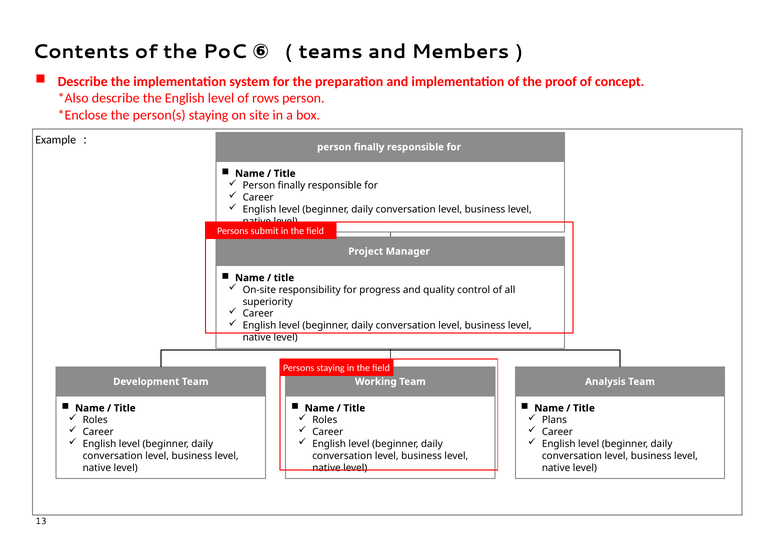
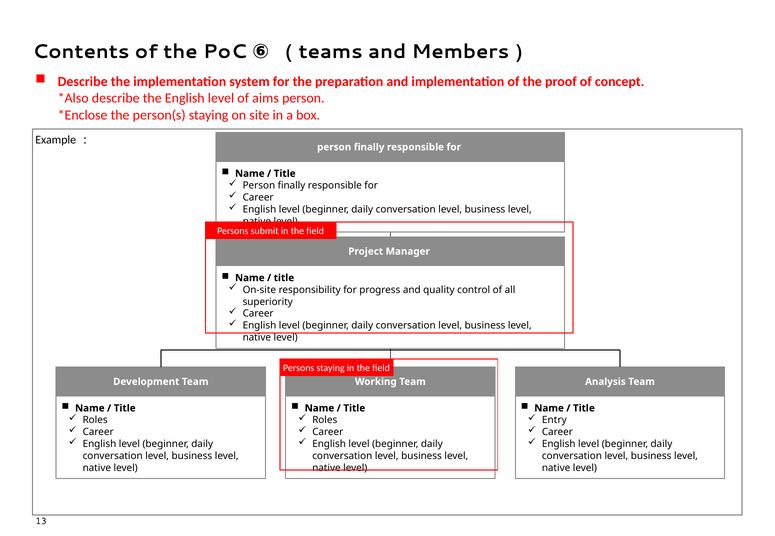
rows: rows -> aims
Plans: Plans -> Entry
